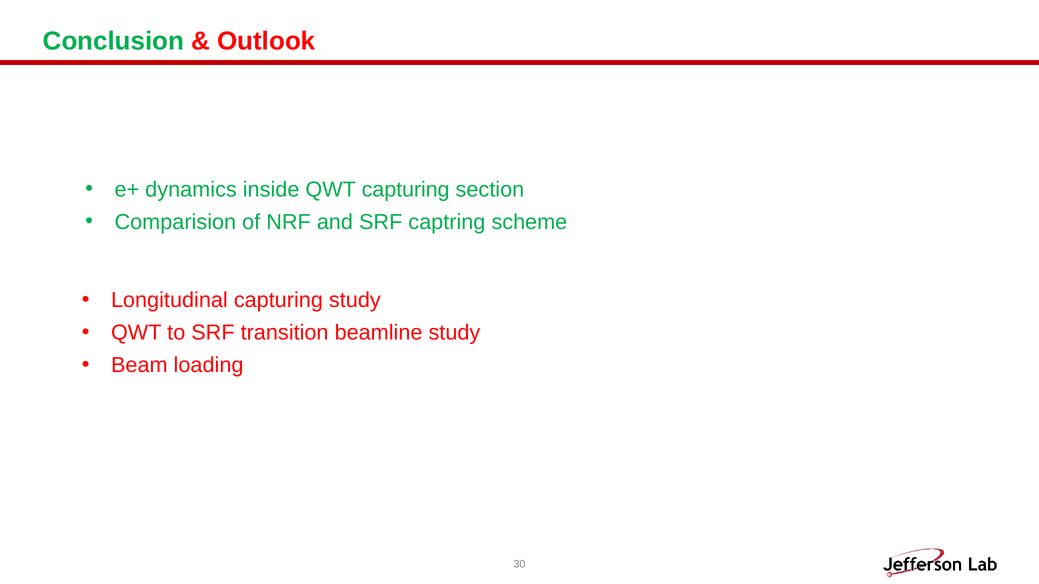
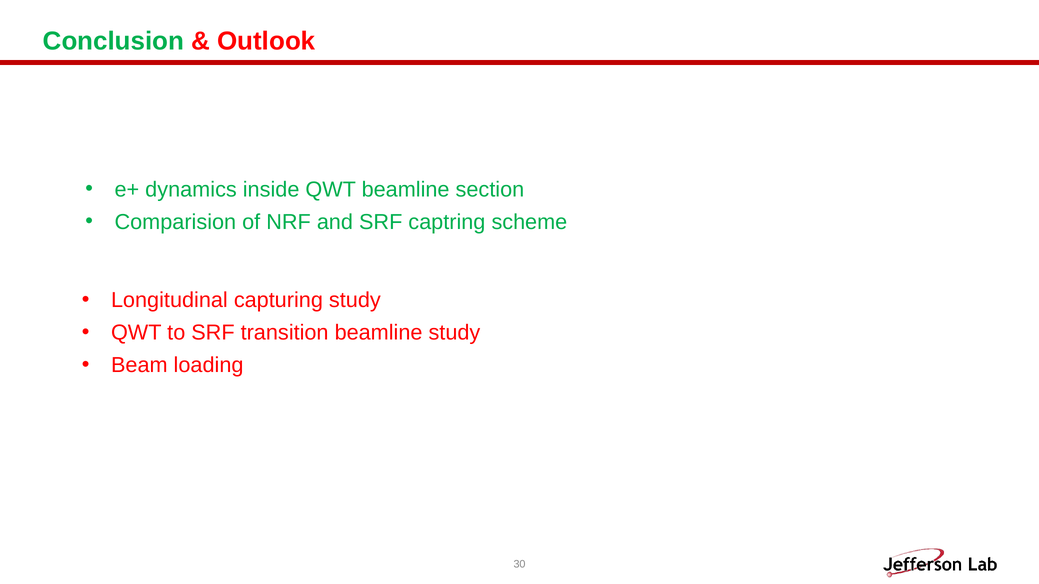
QWT capturing: capturing -> beamline
